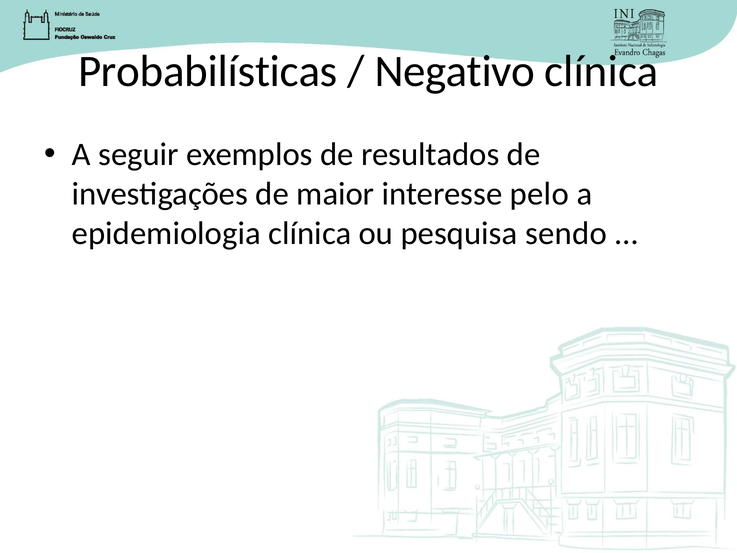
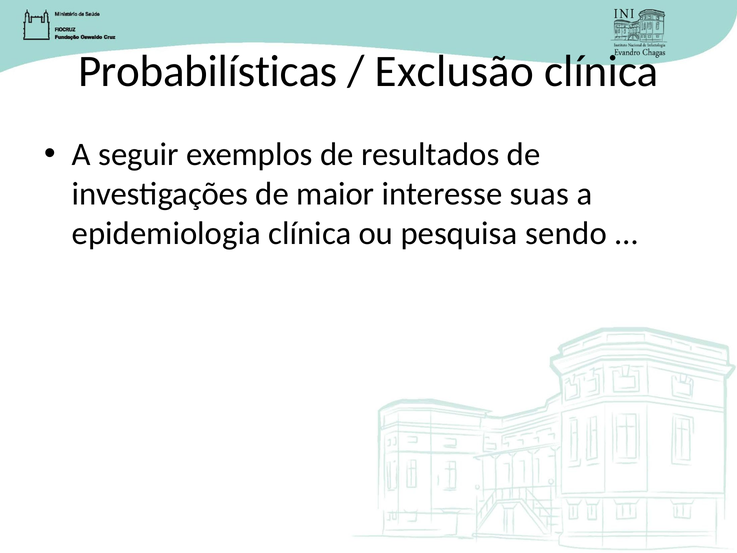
Negativo: Negativo -> Exclusão
pelo: pelo -> suas
